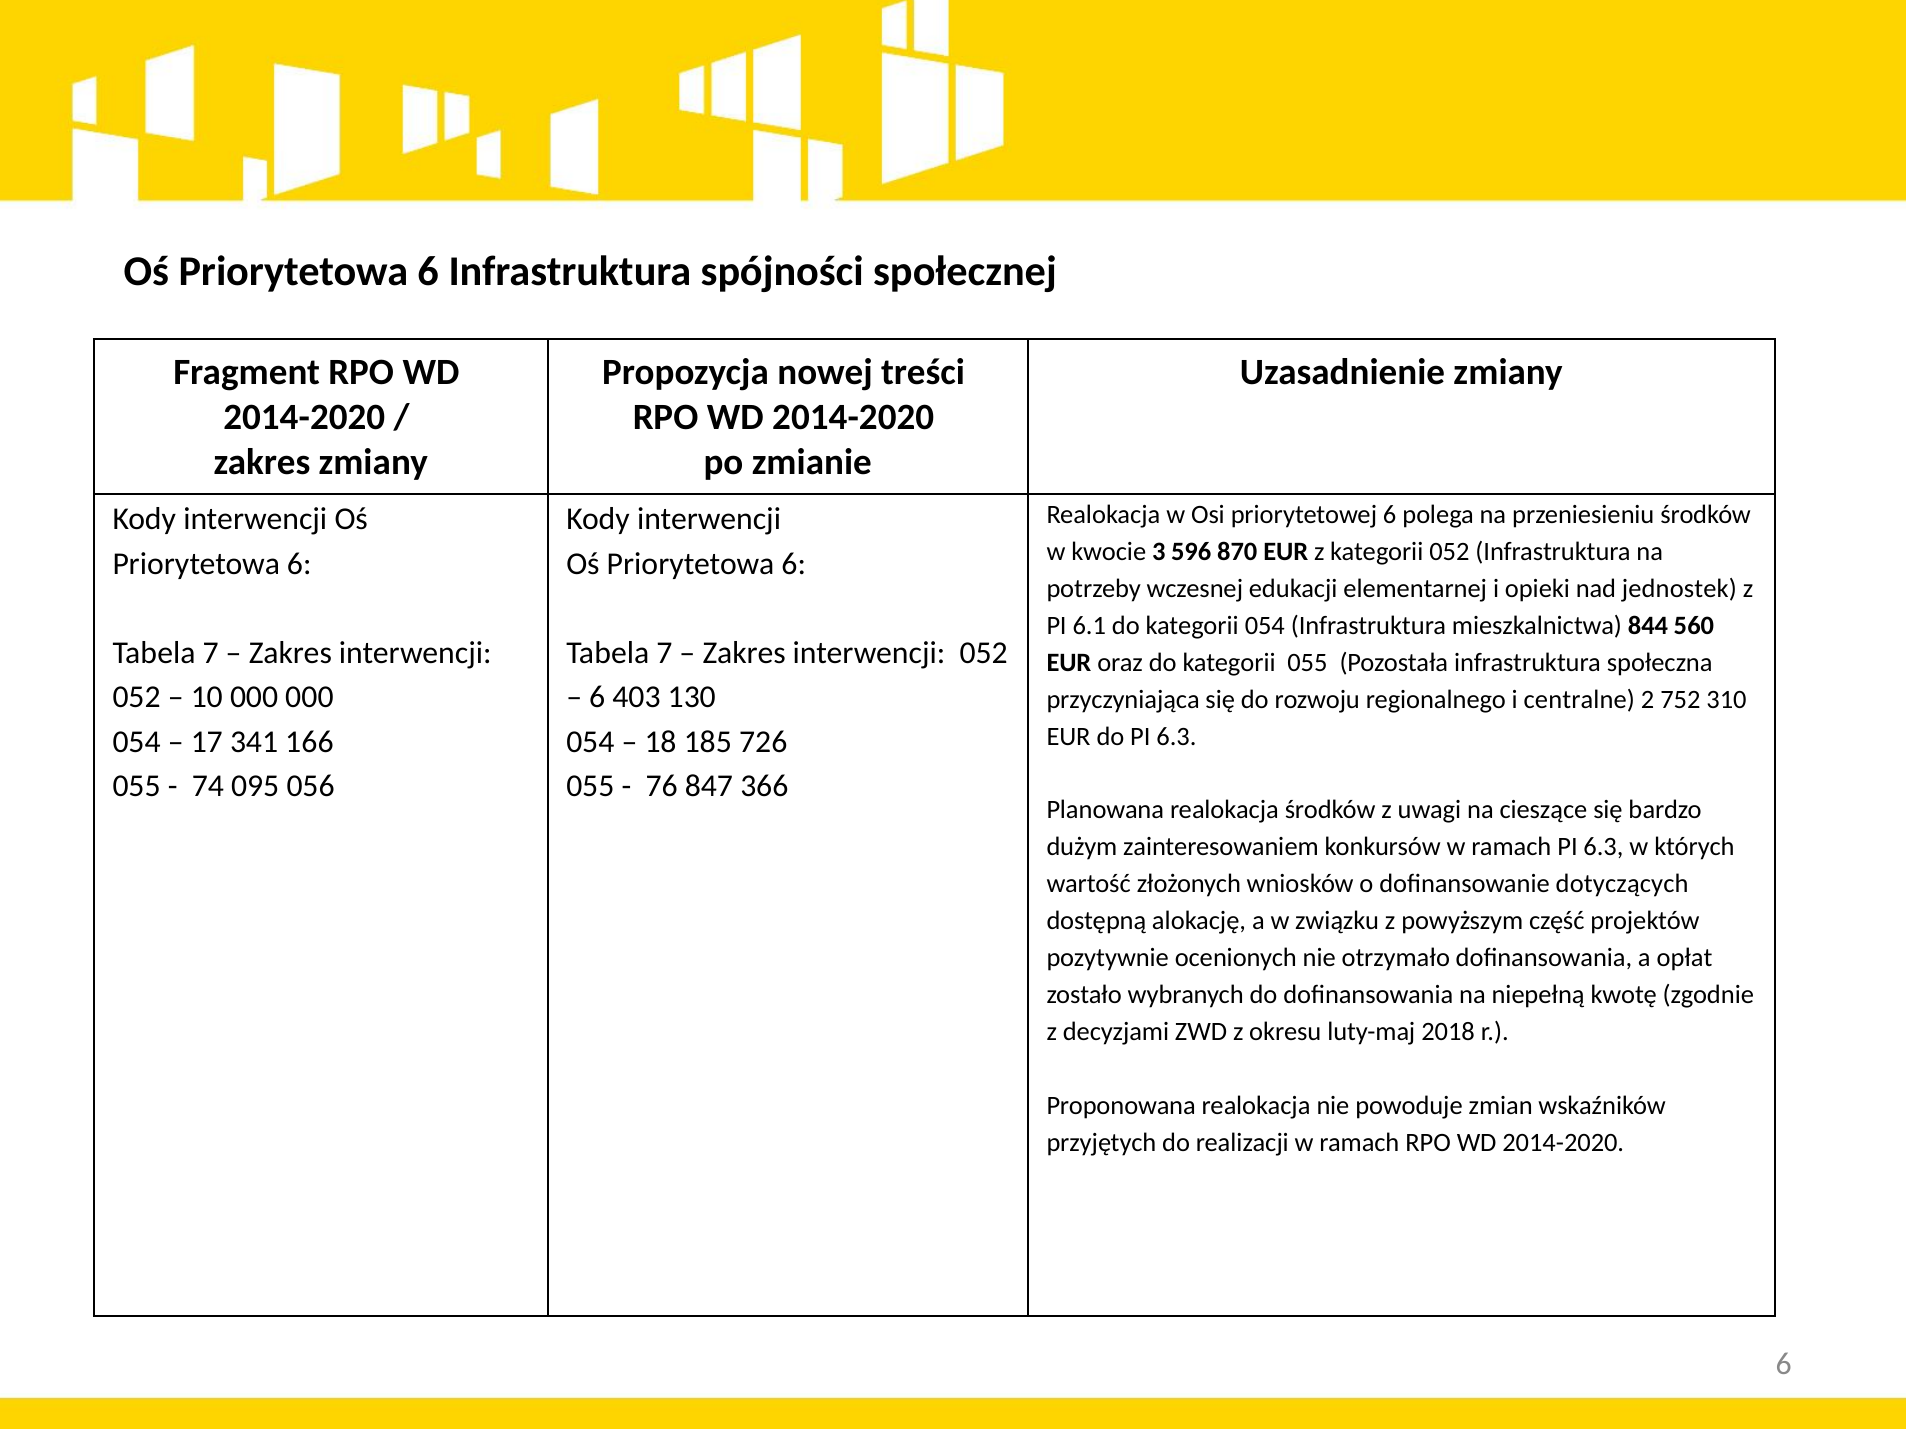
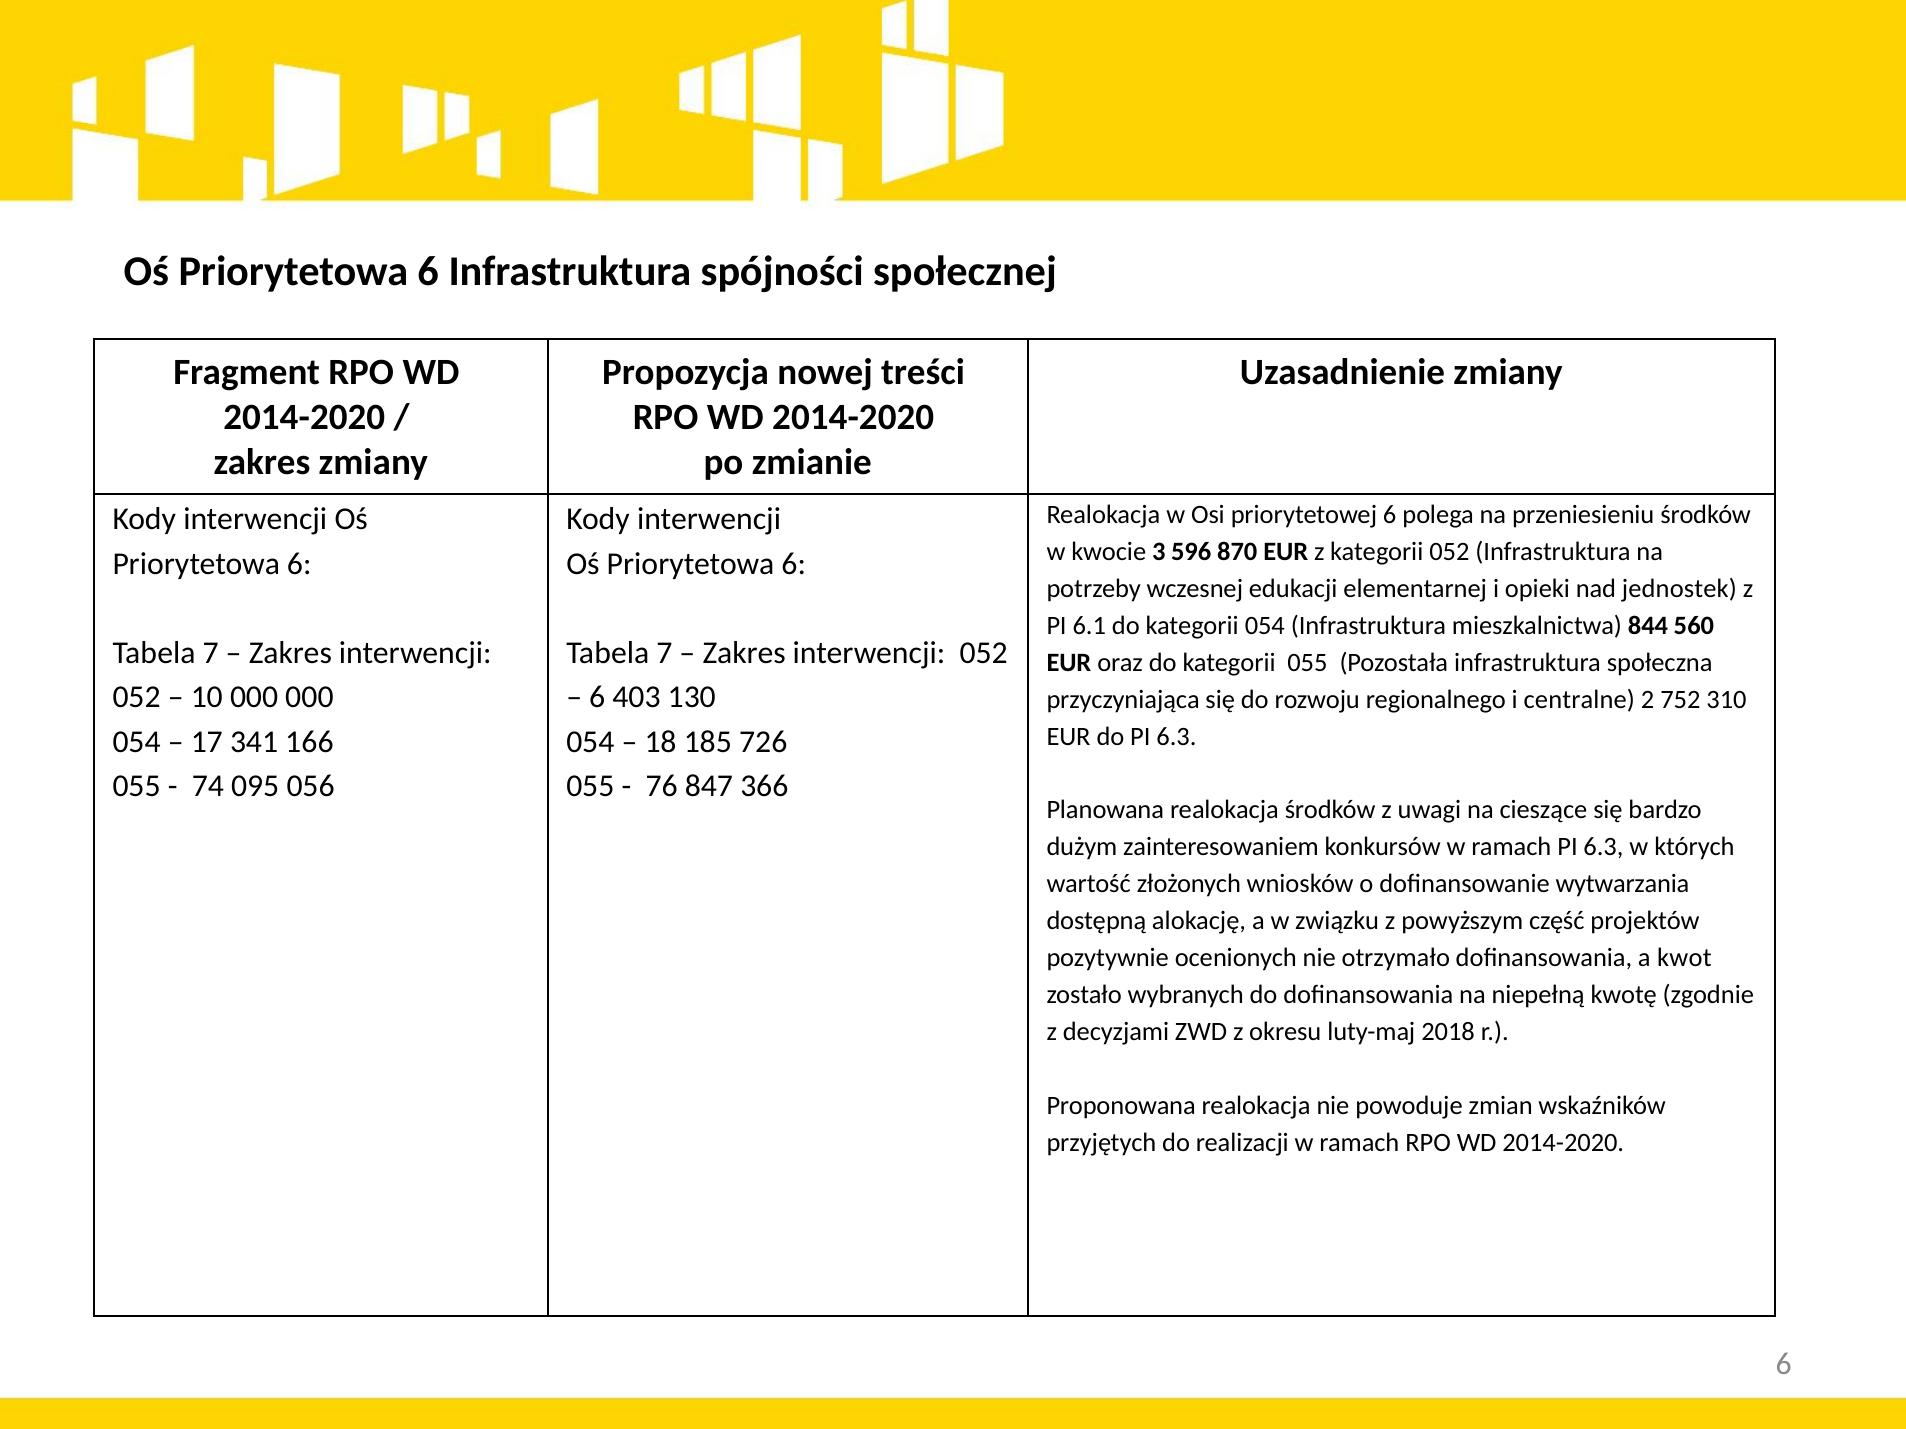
dotyczących: dotyczących -> wytwarzania
opłat: opłat -> kwot
